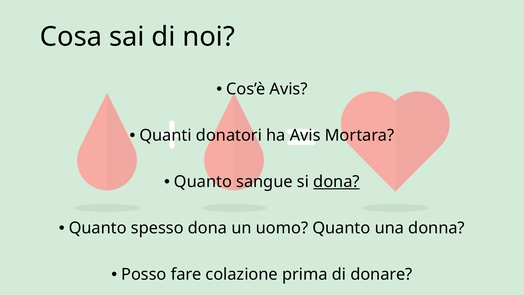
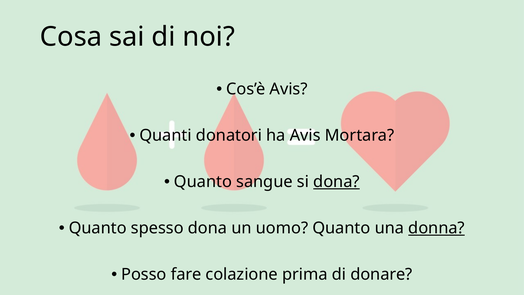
donna underline: none -> present
